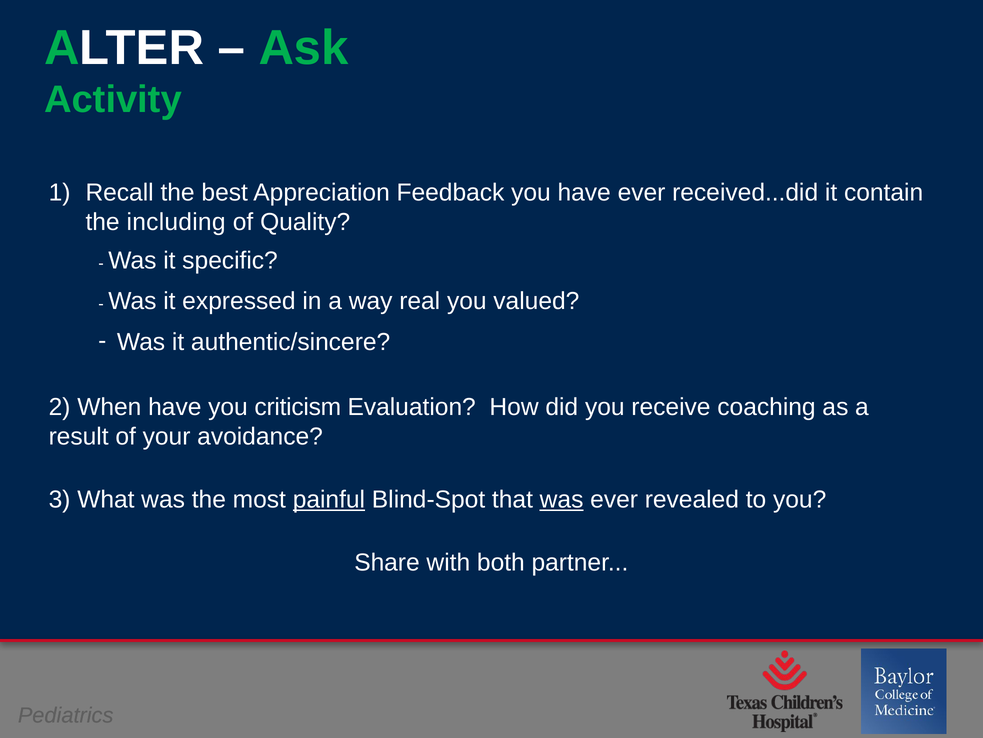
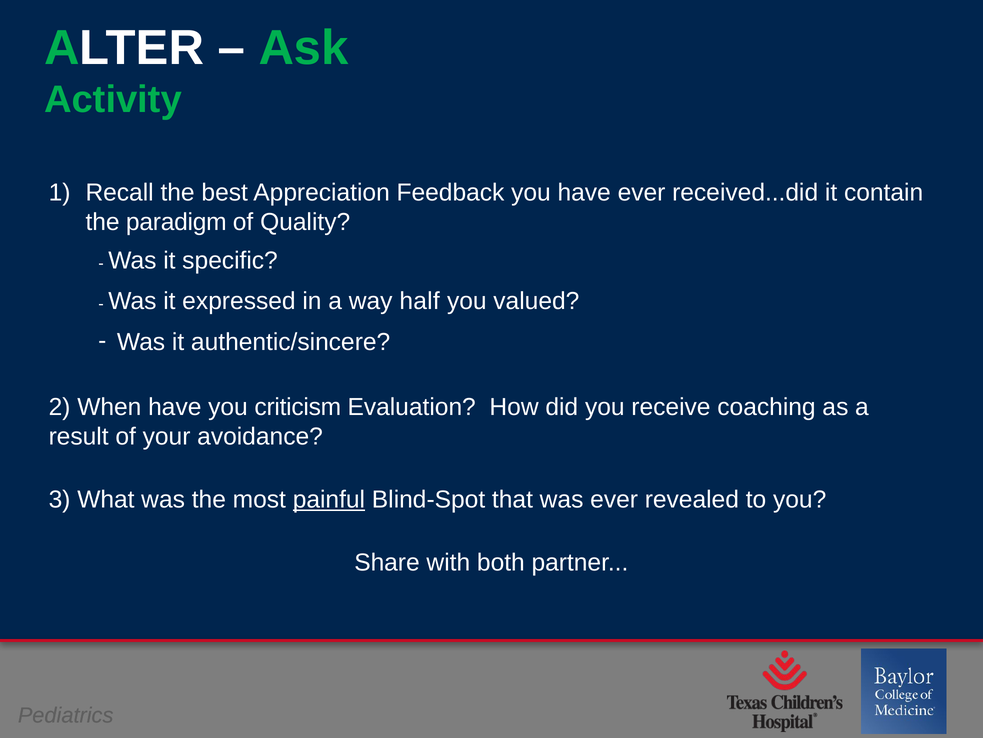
including: including -> paradigm
real: real -> half
was at (562, 499) underline: present -> none
